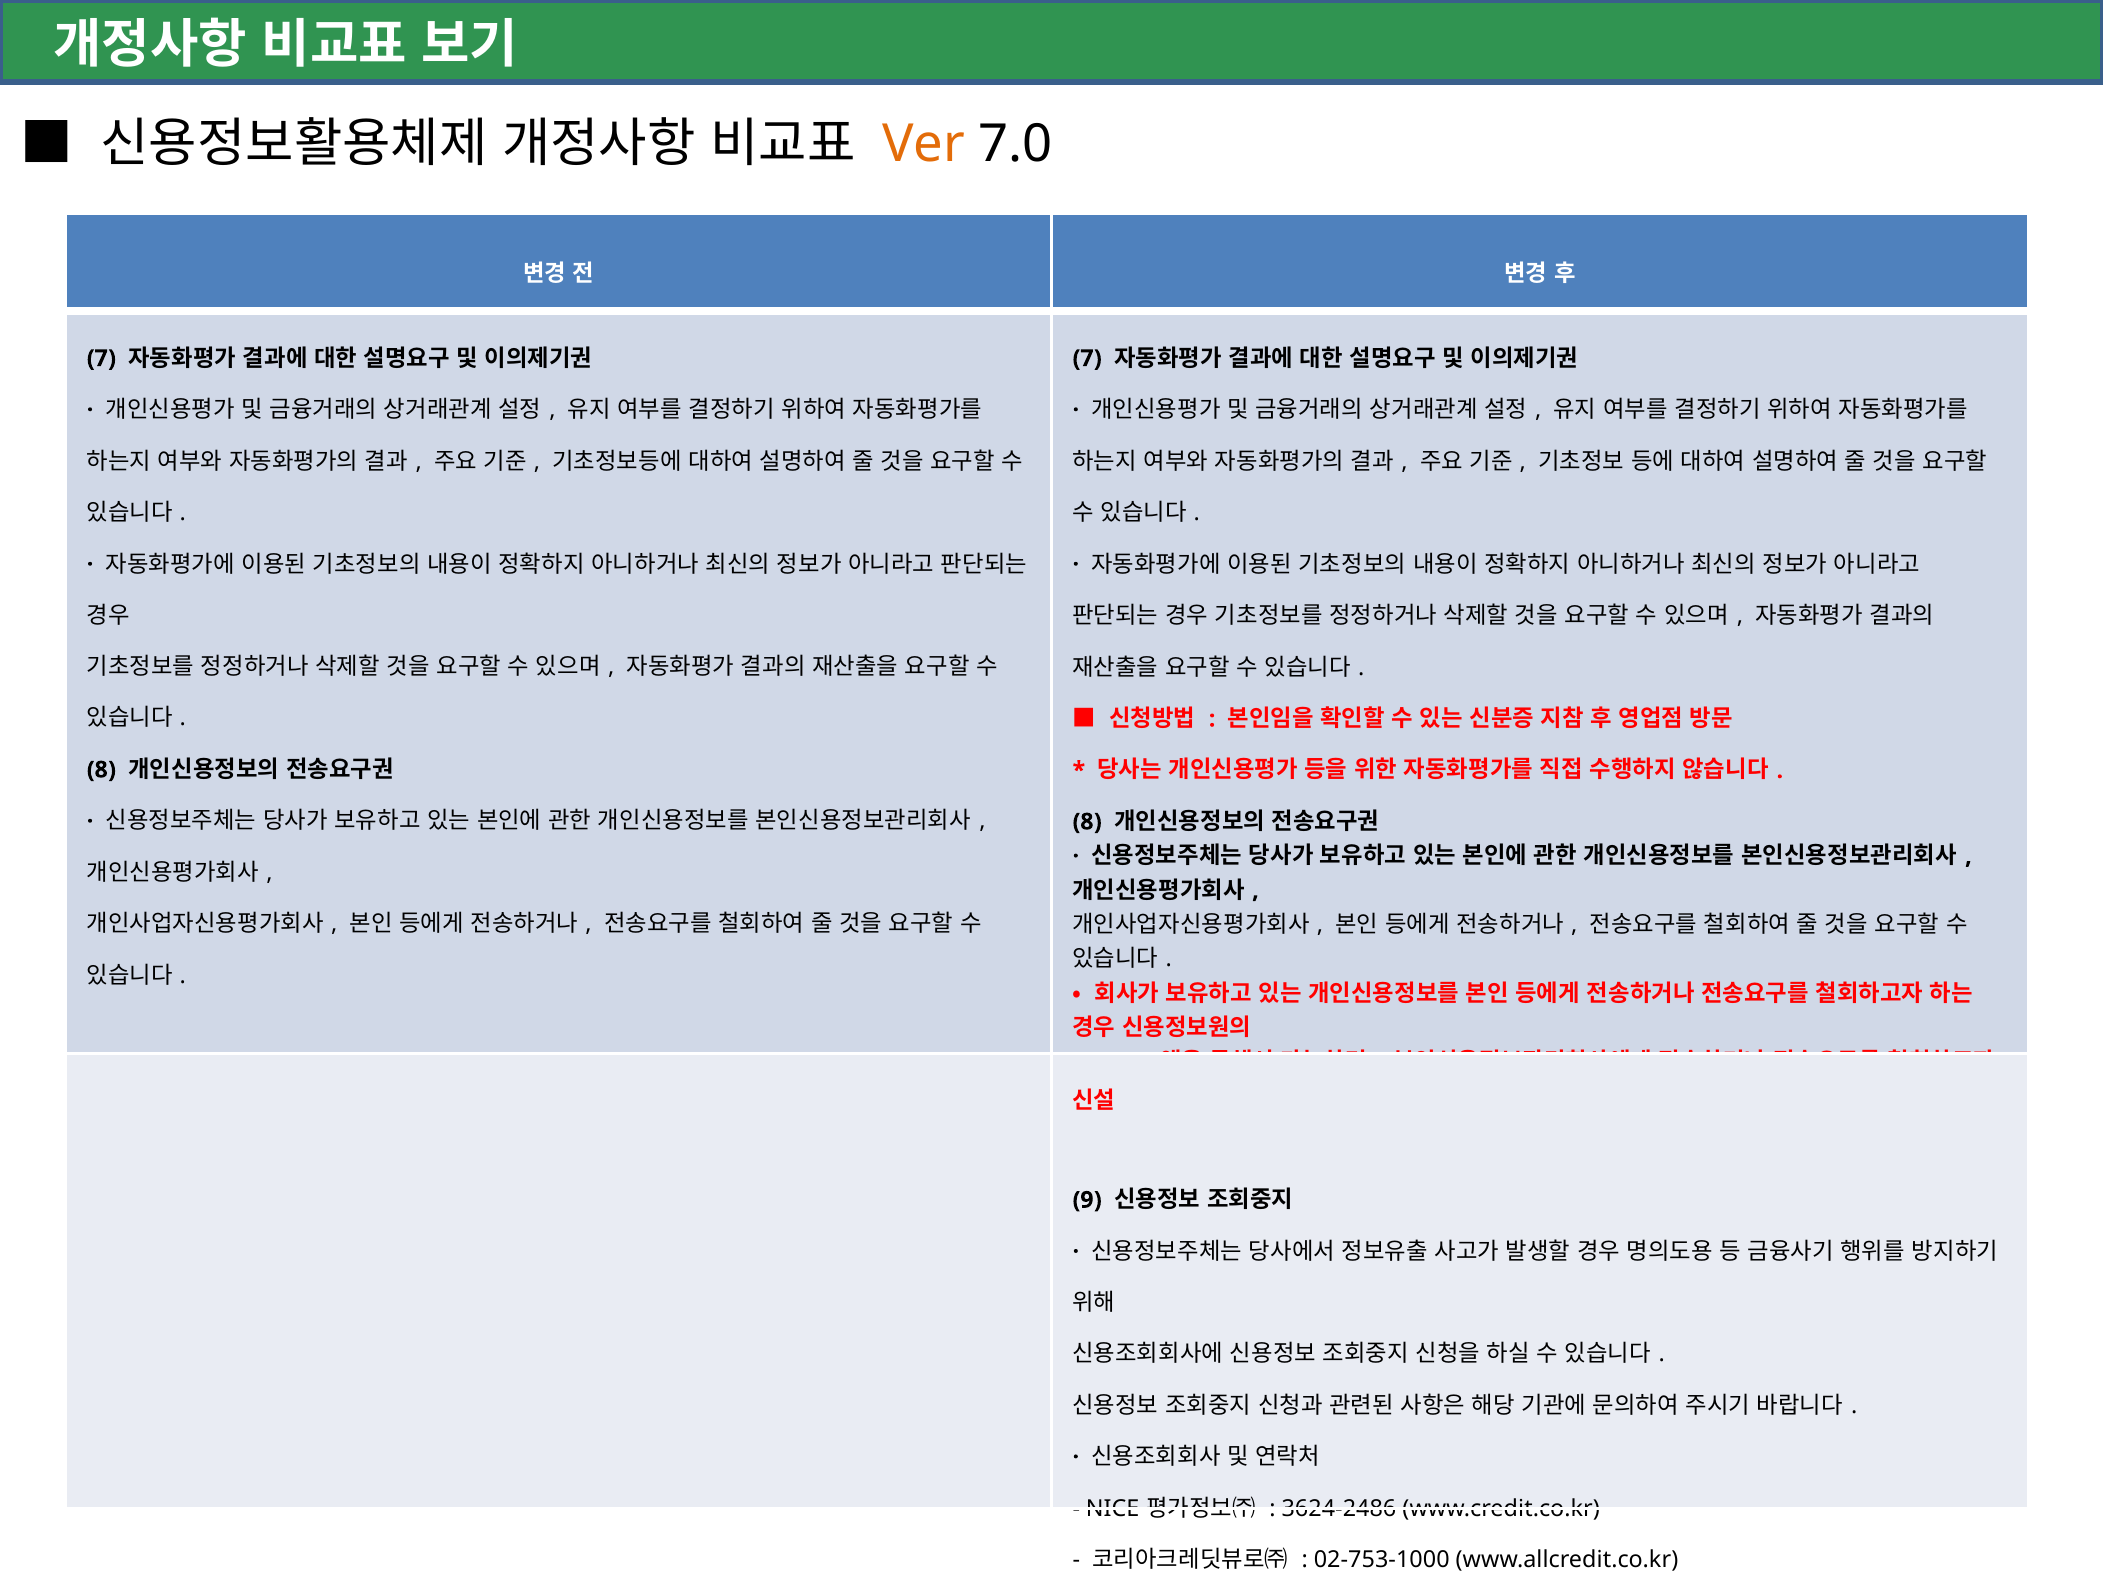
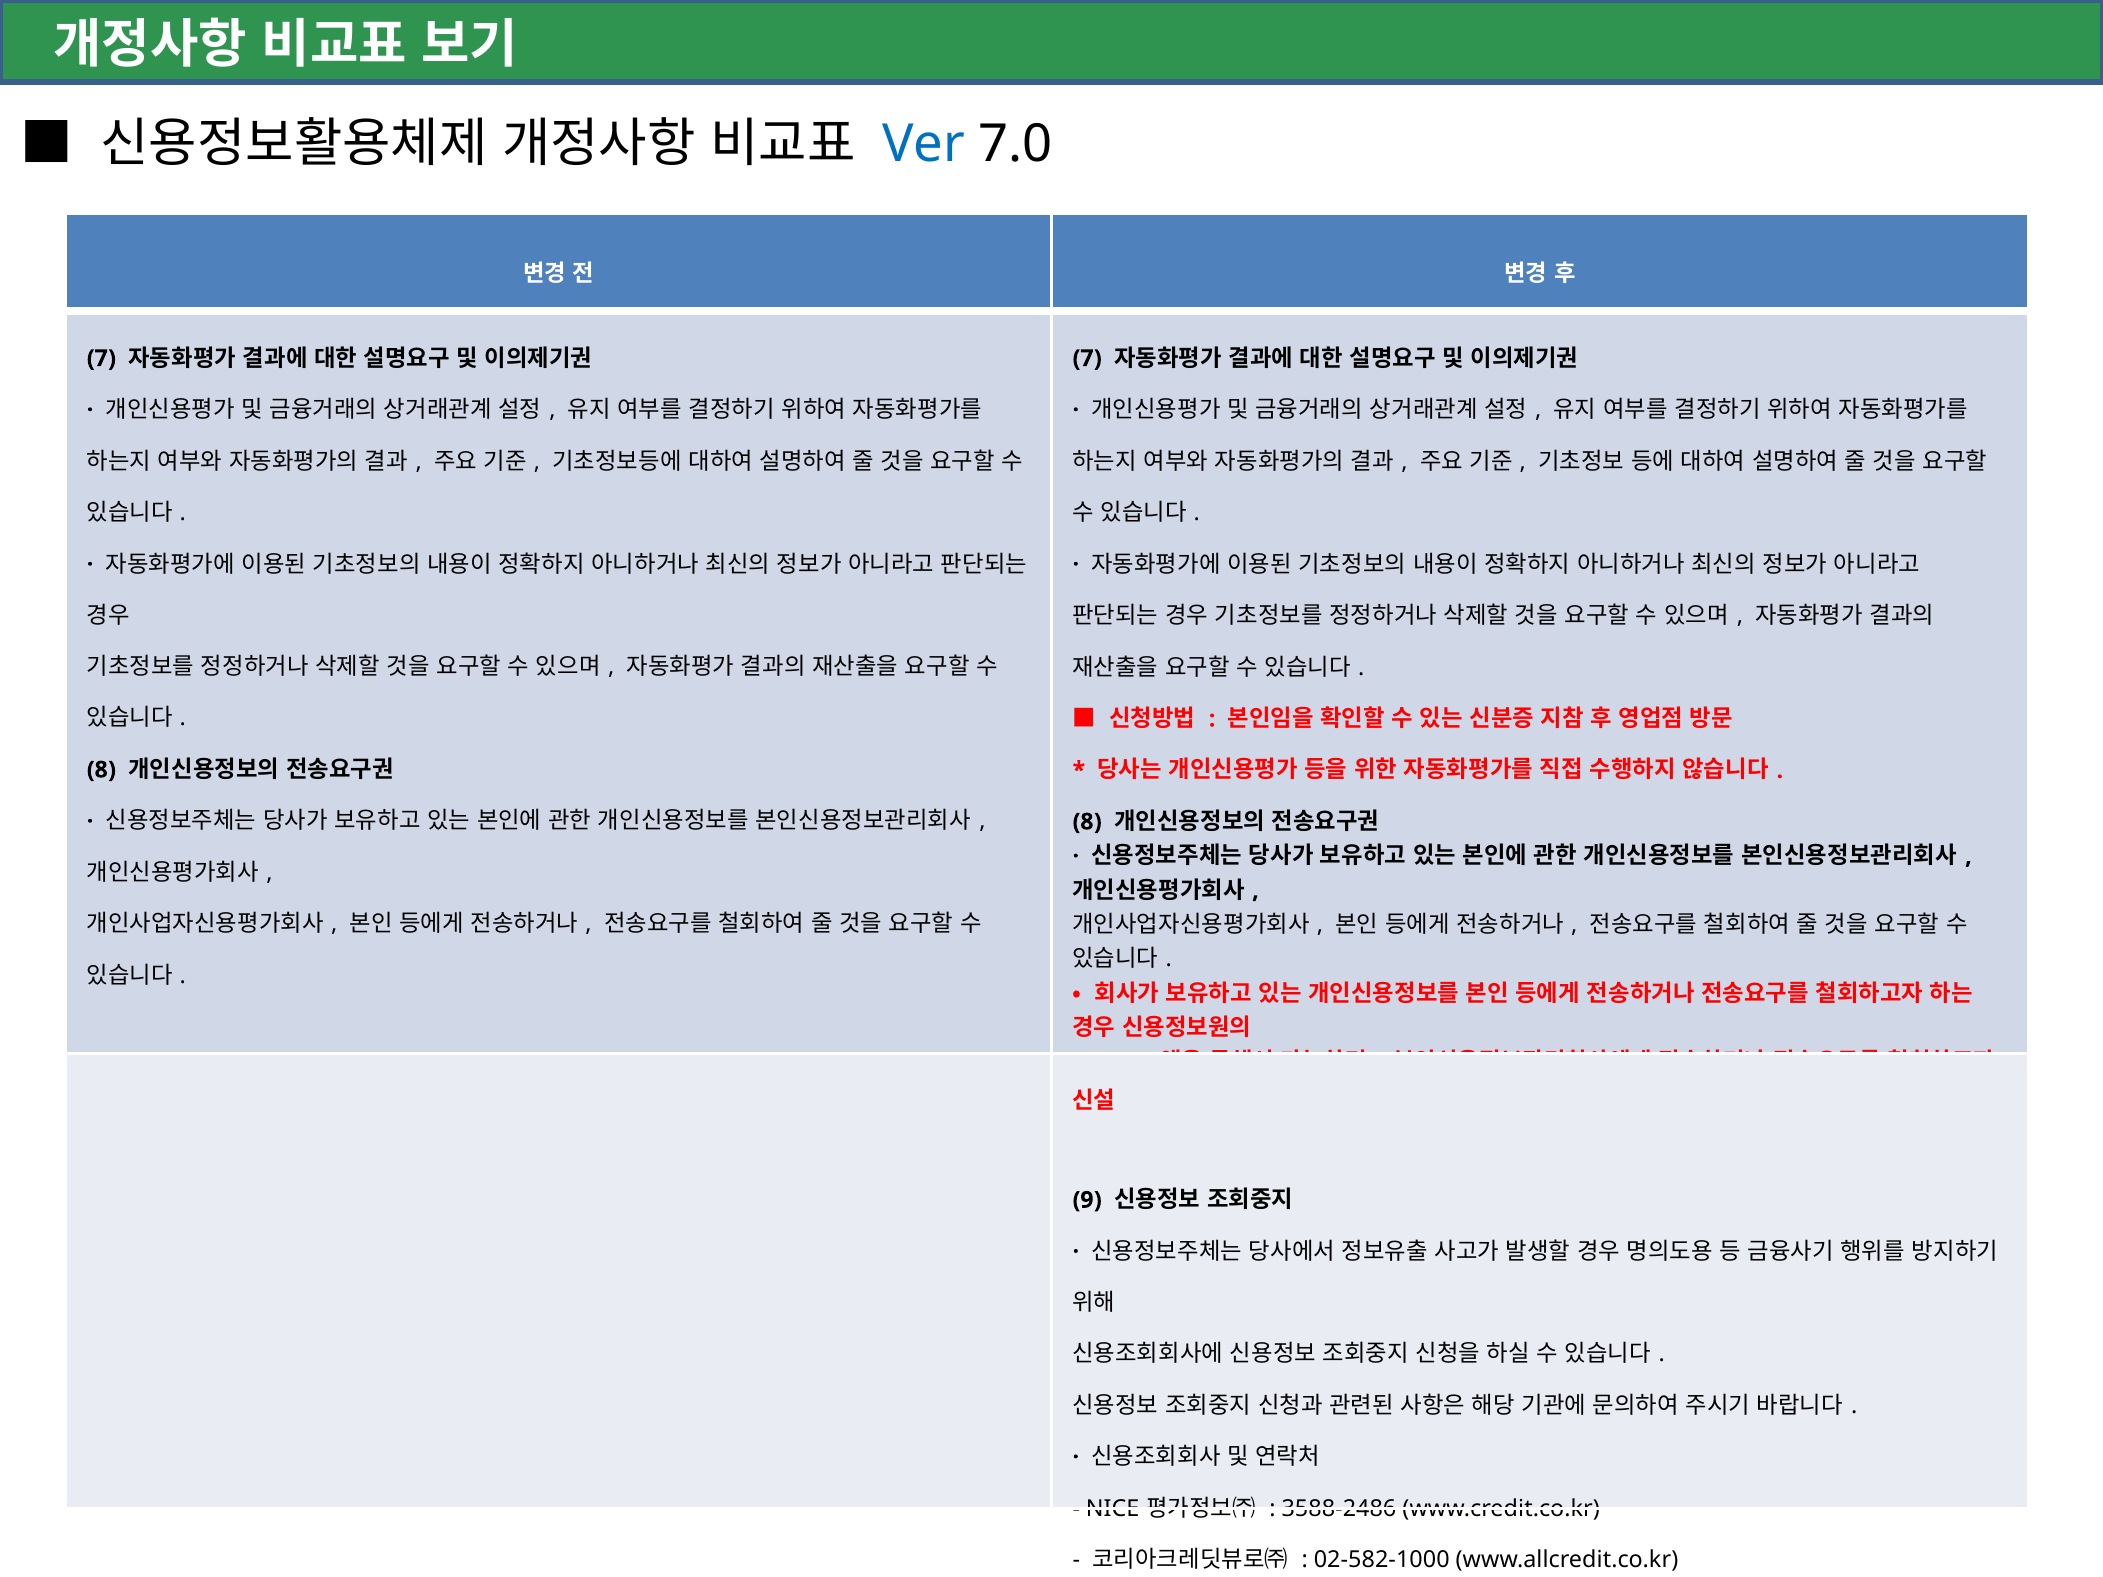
Ver colour: orange -> blue
3624-2486: 3624-2486 -> 3588-2486
02-753-1000: 02-753-1000 -> 02-582-1000
